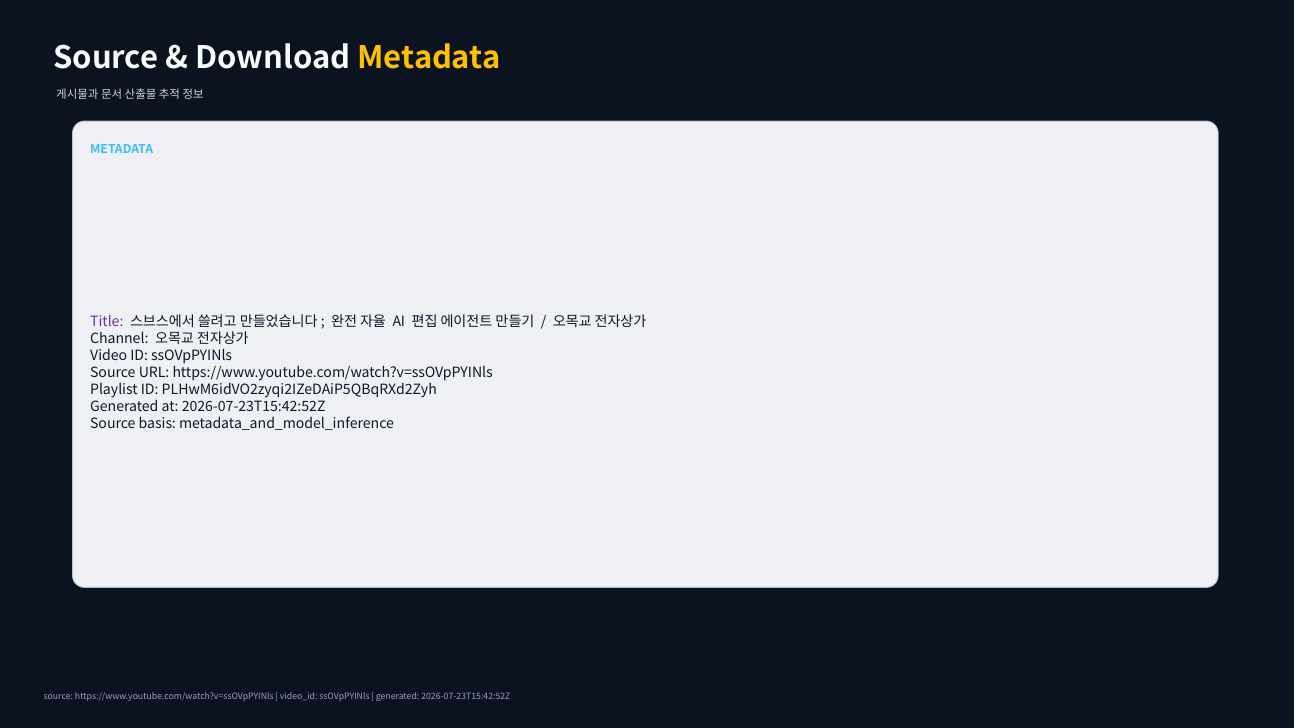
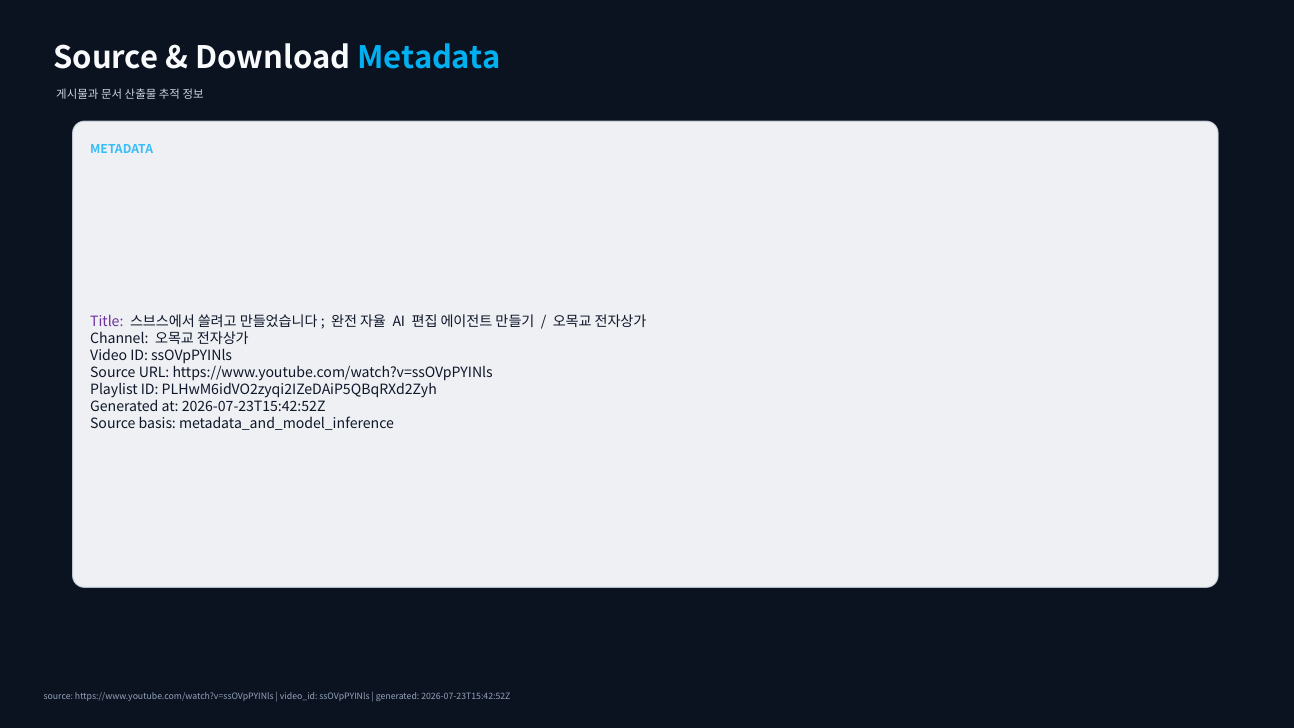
Metadata at (429, 58) colour: yellow -> light blue
